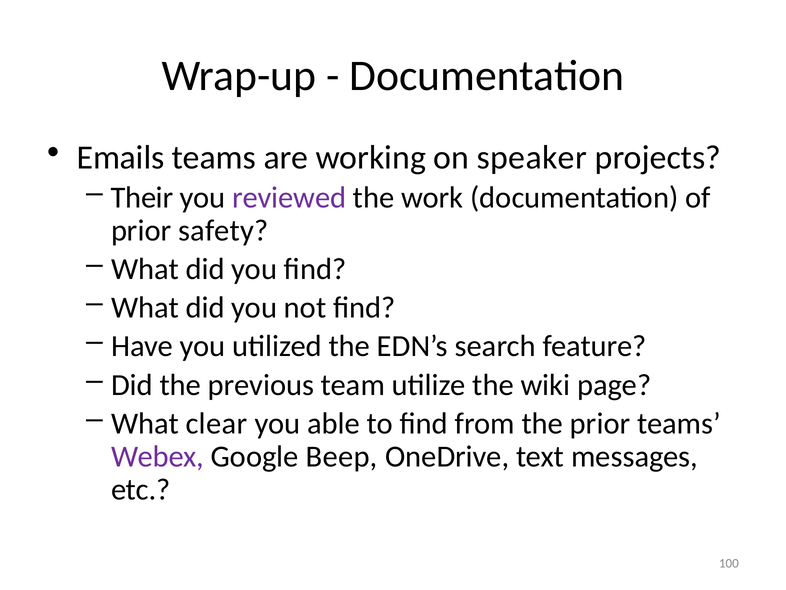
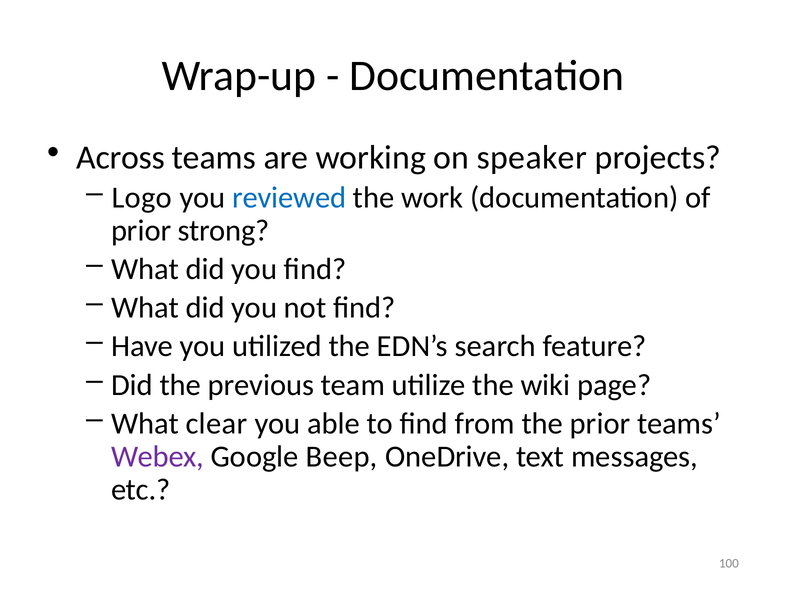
Emails: Emails -> Across
Their: Their -> Logo
reviewed colour: purple -> blue
safety: safety -> strong
